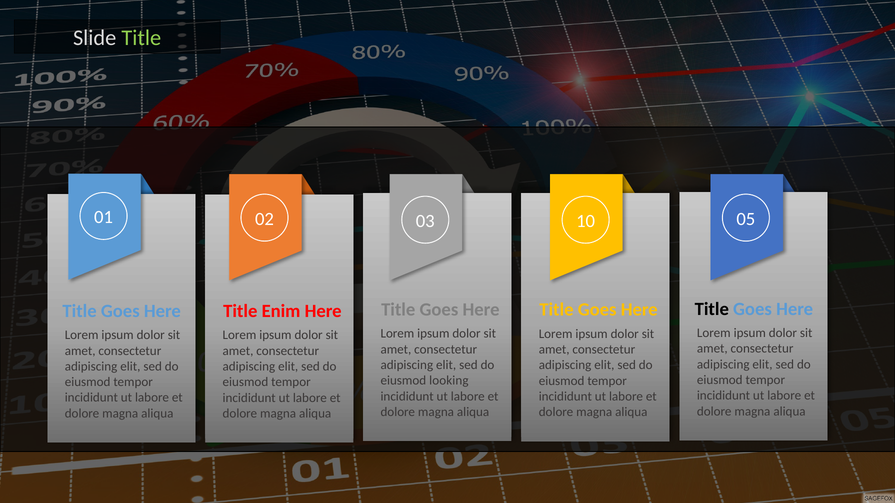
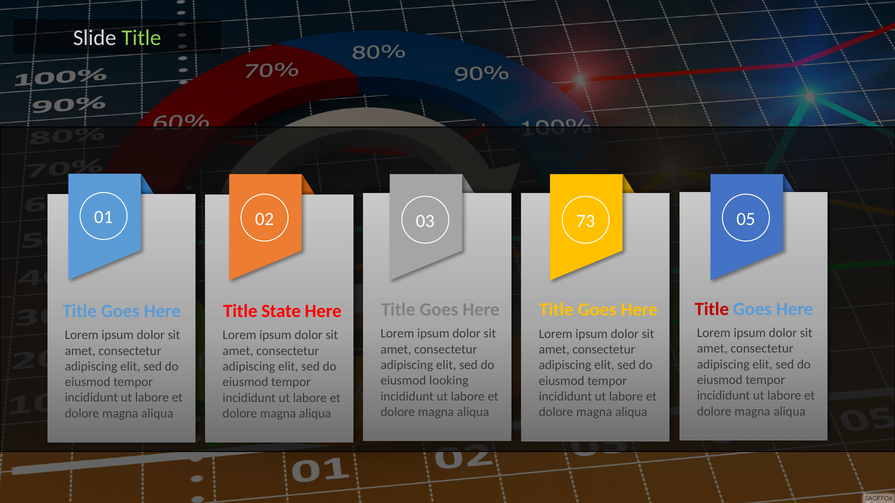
10: 10 -> 73
Title at (712, 309) colour: black -> red
Enim: Enim -> State
